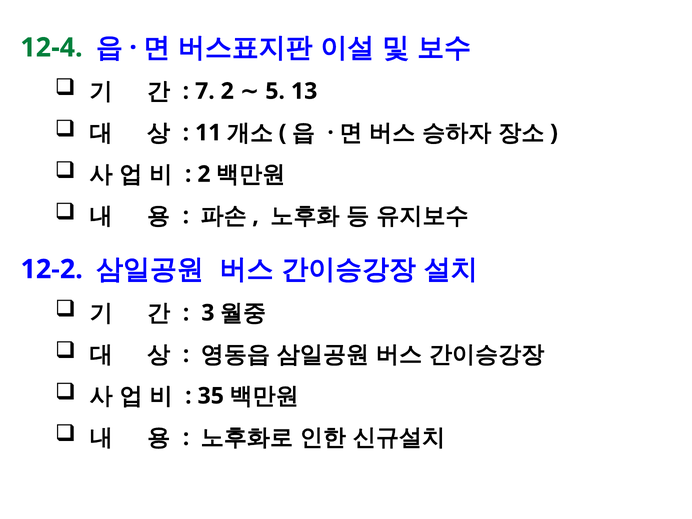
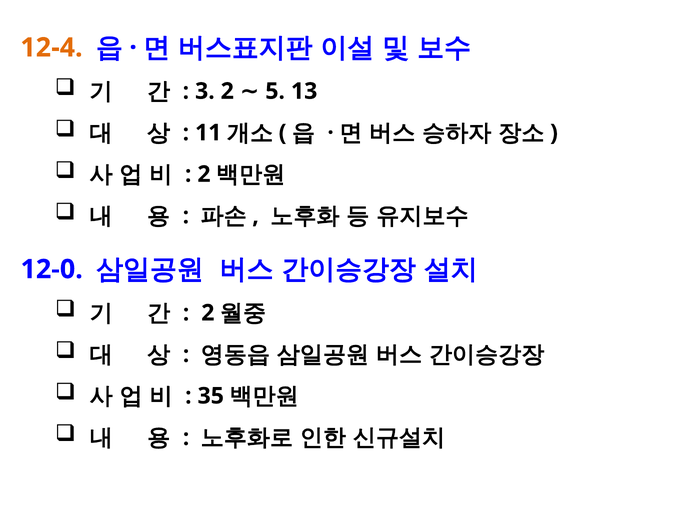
12-4 colour: green -> orange
7: 7 -> 3
12-2: 12-2 -> 12-0
3 at (208, 313): 3 -> 2
